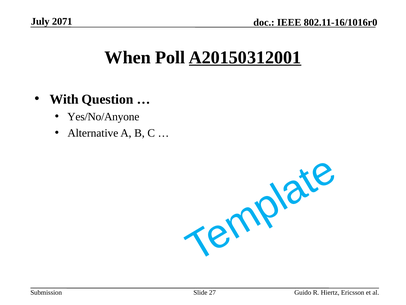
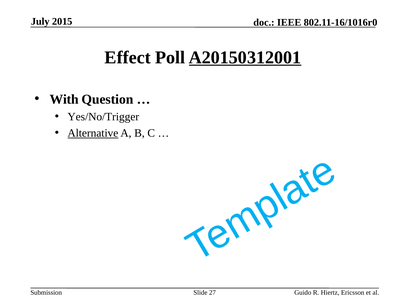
2071: 2071 -> 2015
When: When -> Effect
Yes/No/Anyone: Yes/No/Anyone -> Yes/No/Trigger
Alternative underline: none -> present
